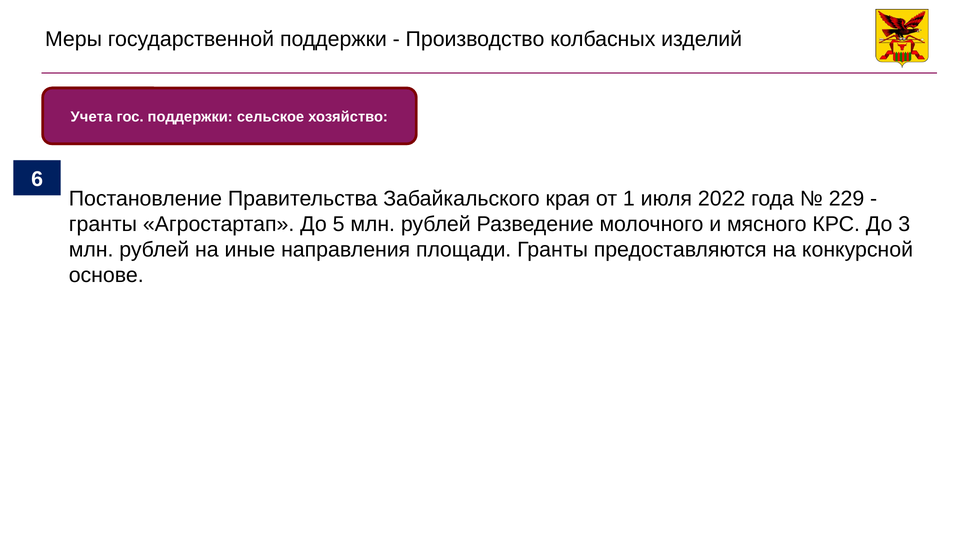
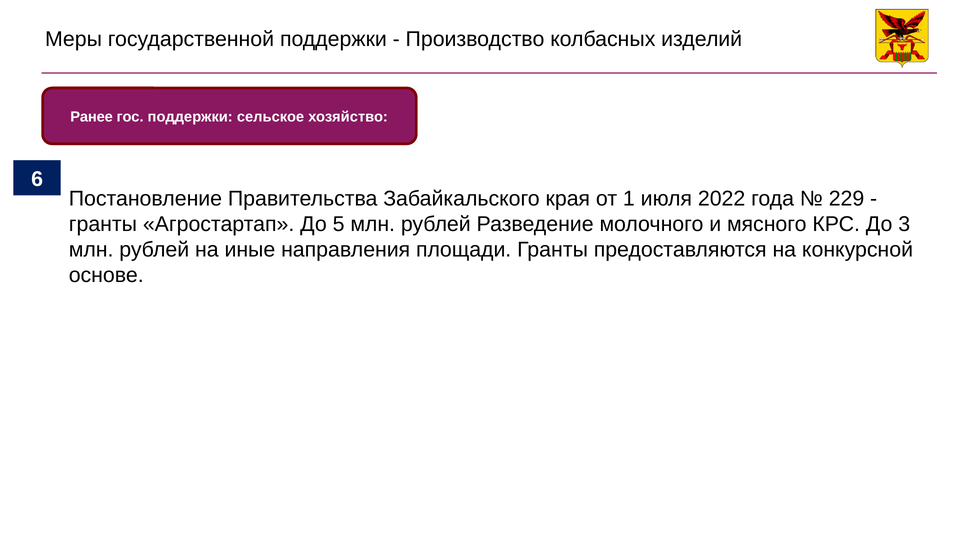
Учета: Учета -> Ранее
